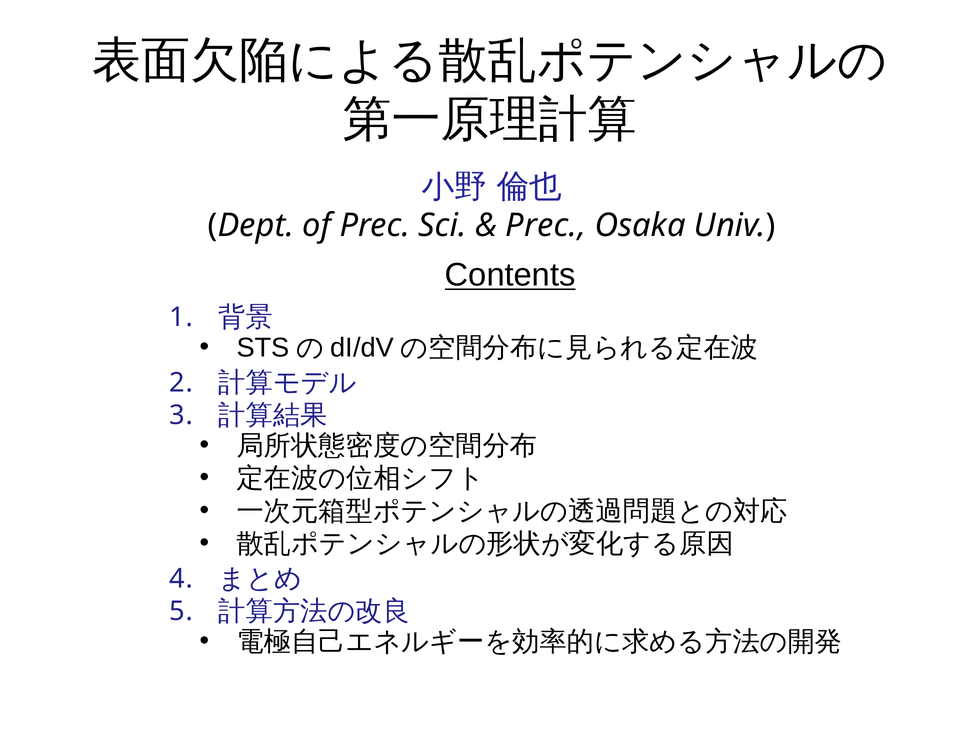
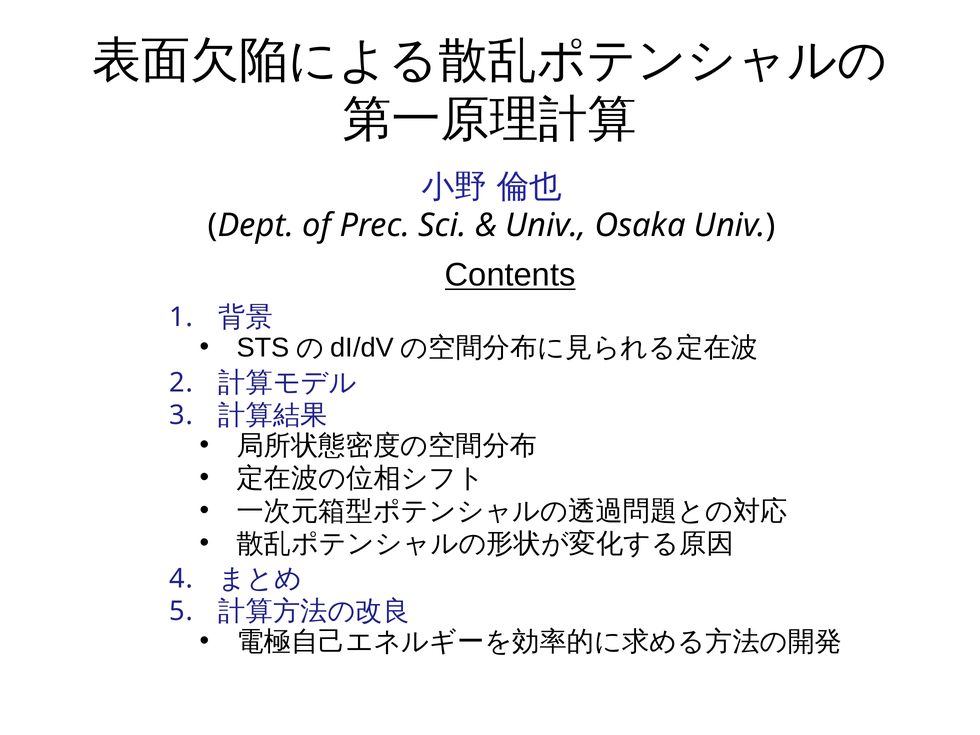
Prec at (546, 226): Prec -> Univ
